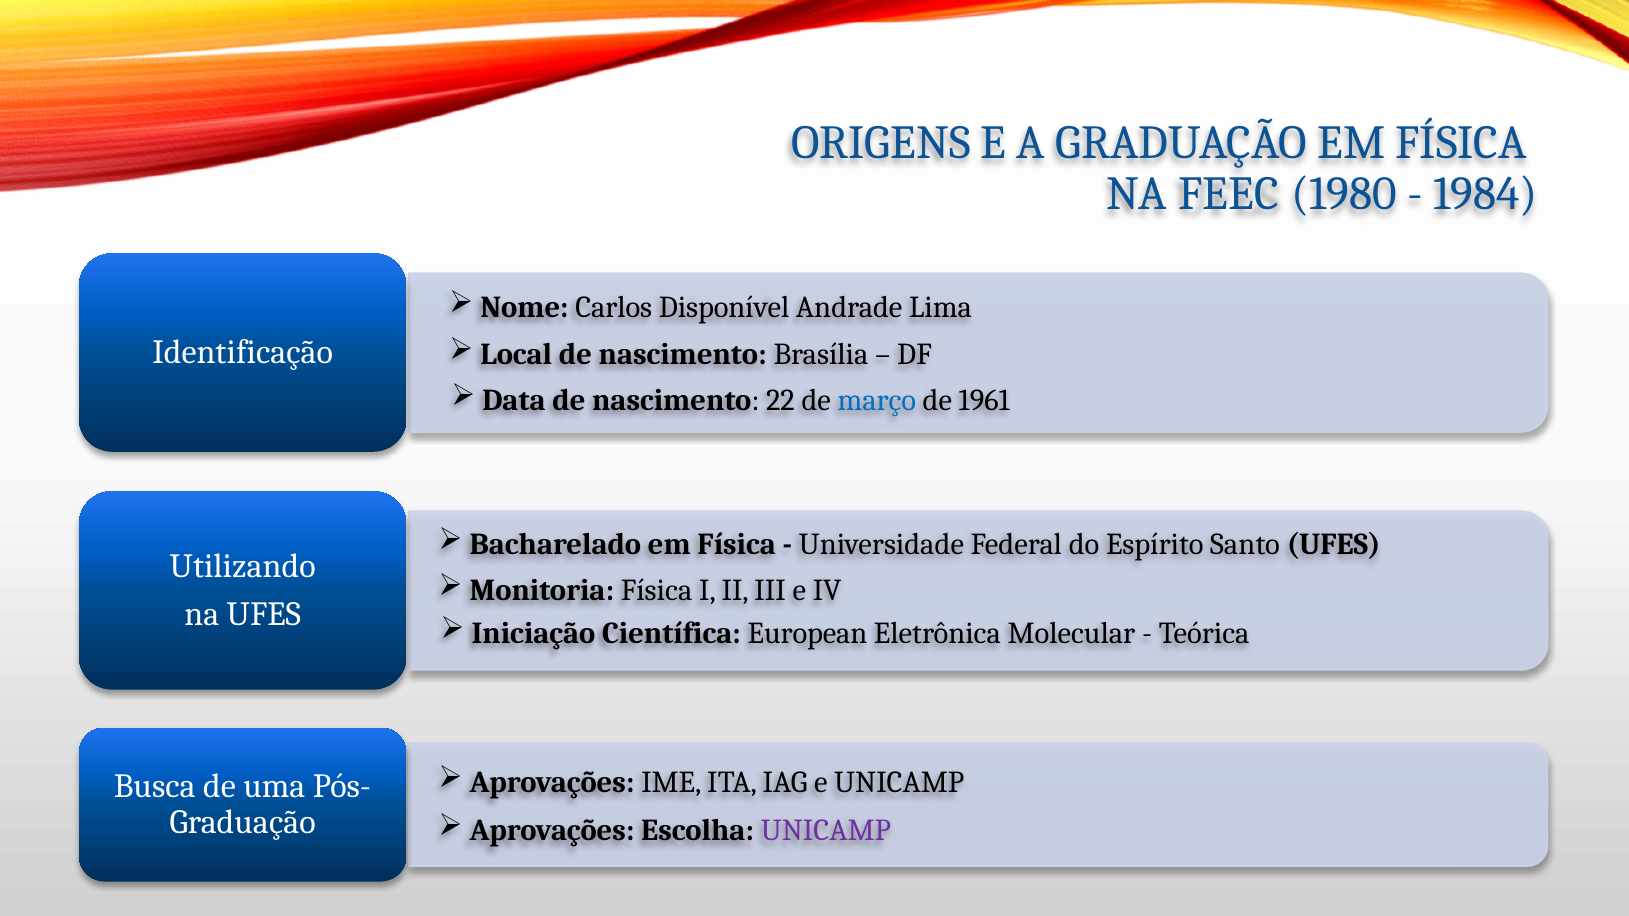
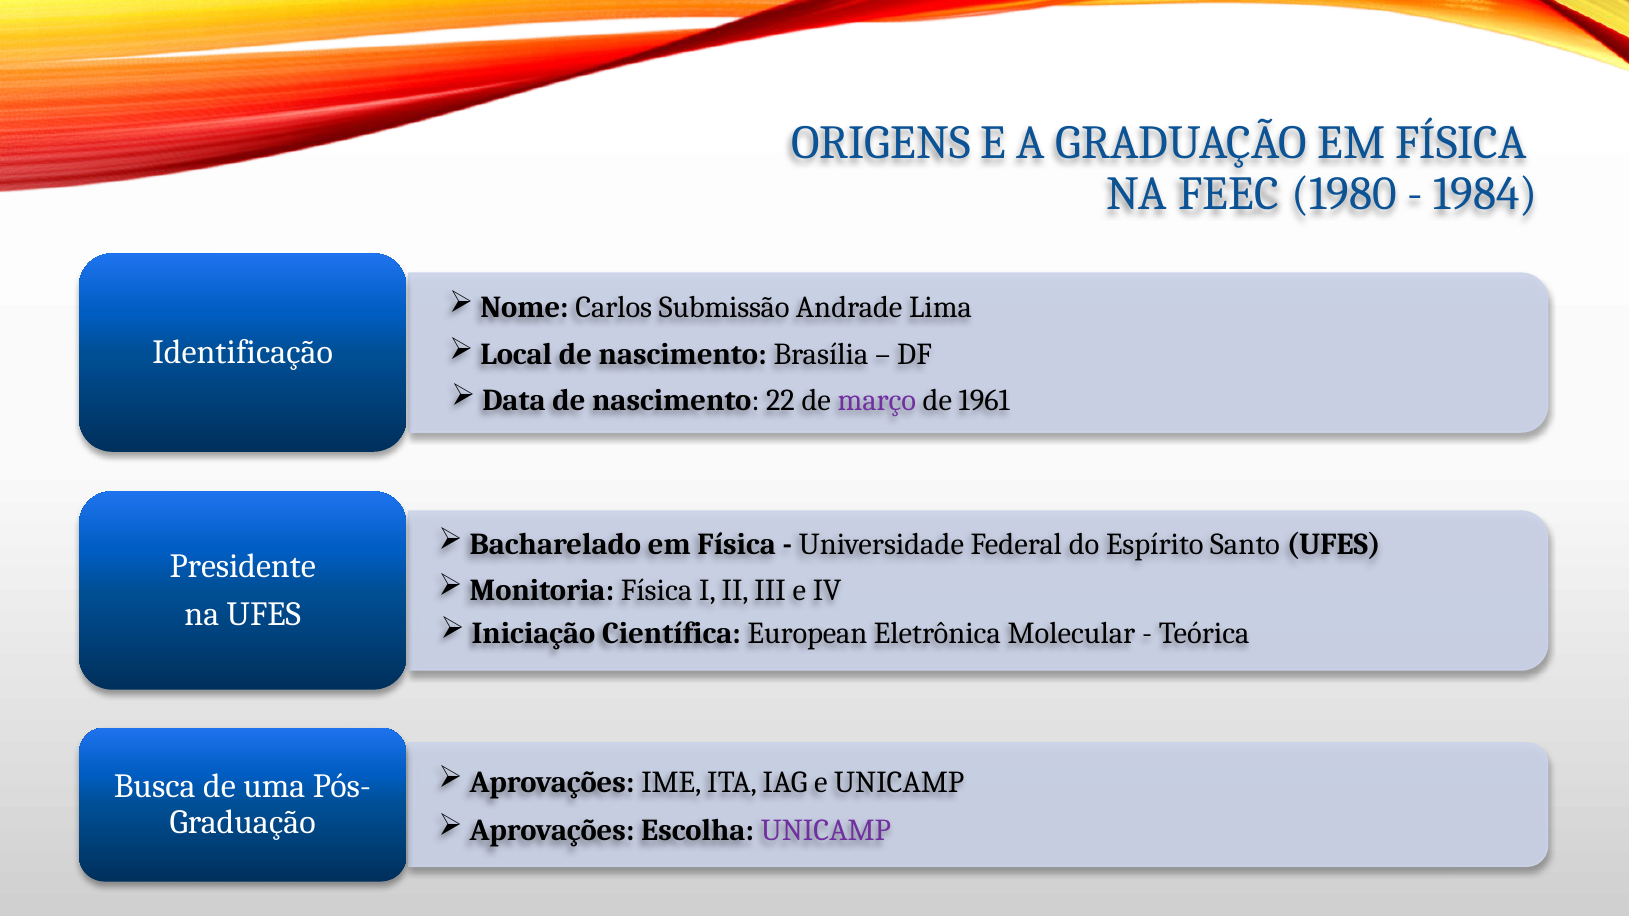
Disponível: Disponível -> Submissão
março colour: blue -> purple
Utilizando: Utilizando -> Presidente
